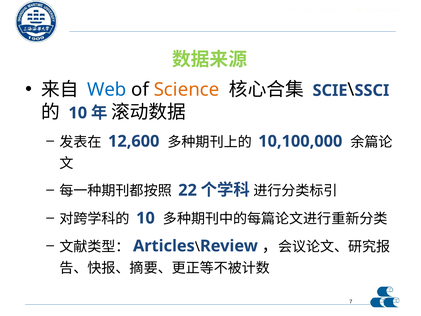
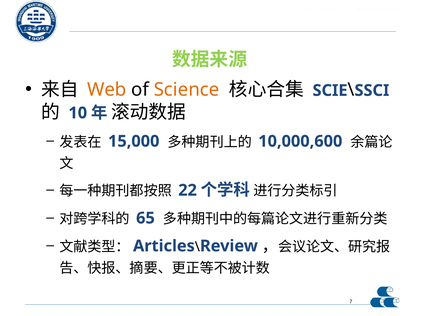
Web colour: blue -> orange
12,600: 12,600 -> 15,000
10,100,000: 10,100,000 -> 10,000,600
10 at (145, 218): 10 -> 65
